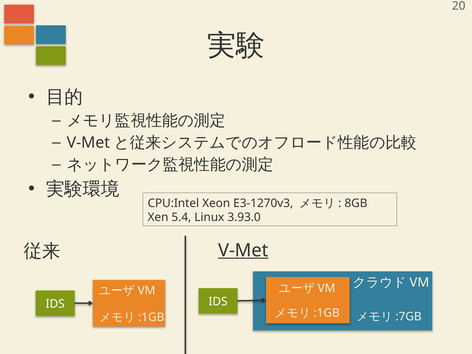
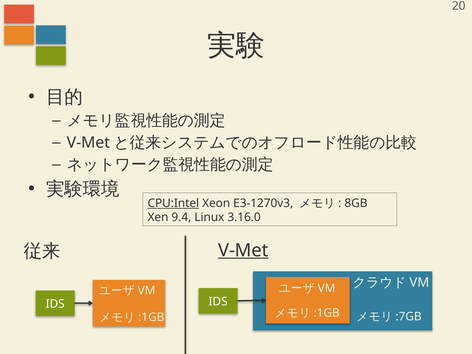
CPU:Intel underline: none -> present
5.4: 5.4 -> 9.4
3.93.0: 3.93.0 -> 3.16.0
